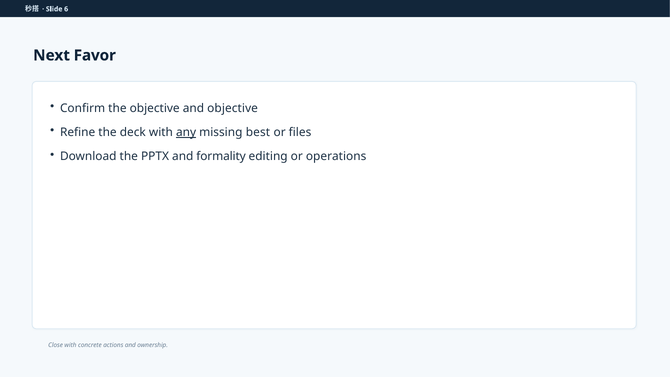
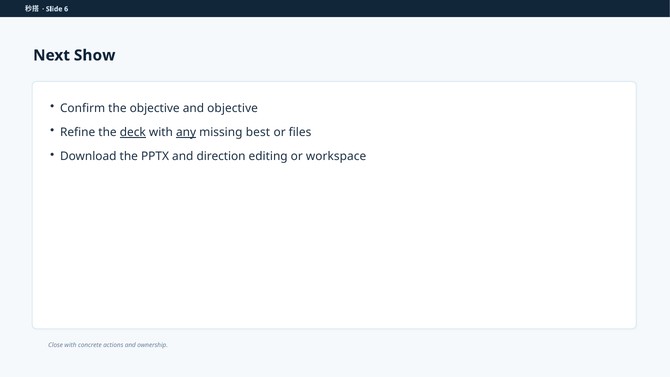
Favor: Favor -> Show
deck underline: none -> present
formality: formality -> direction
operations: operations -> workspace
